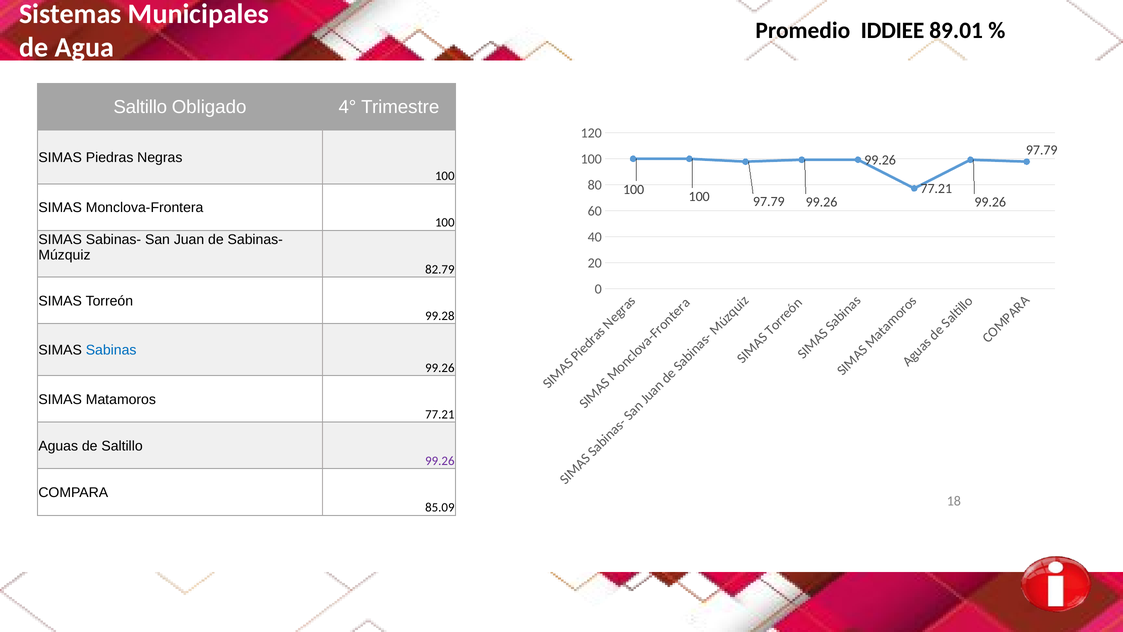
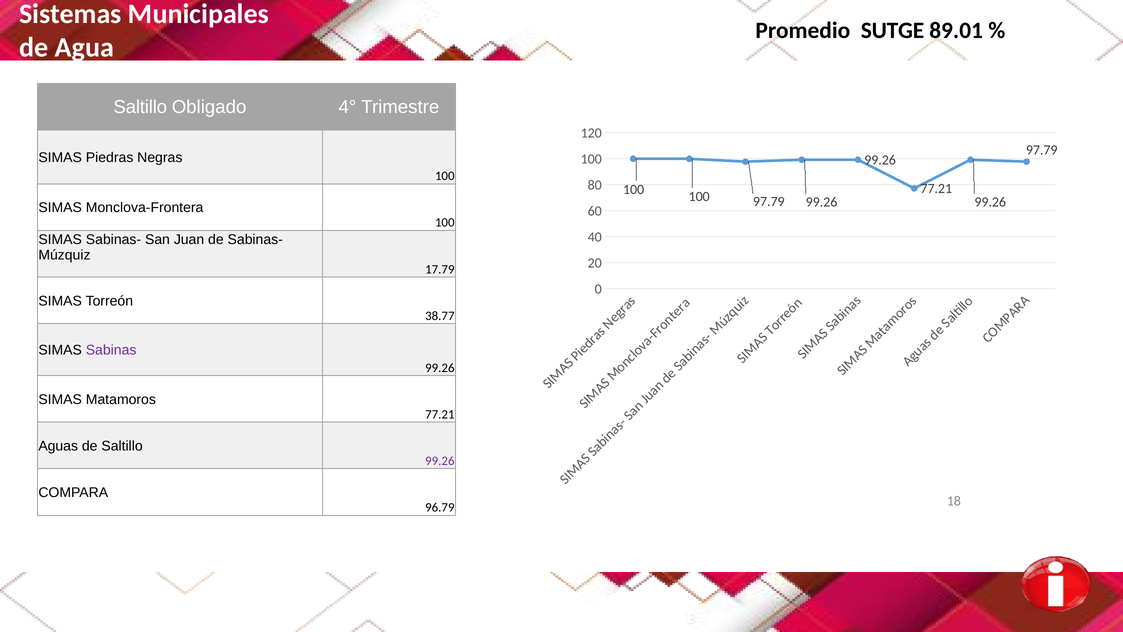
IDDIEE: IDDIEE -> SUTGE
82.79: 82.79 -> 17.79
99.28: 99.28 -> 38.77
Sabinas colour: blue -> purple
85.09: 85.09 -> 96.79
